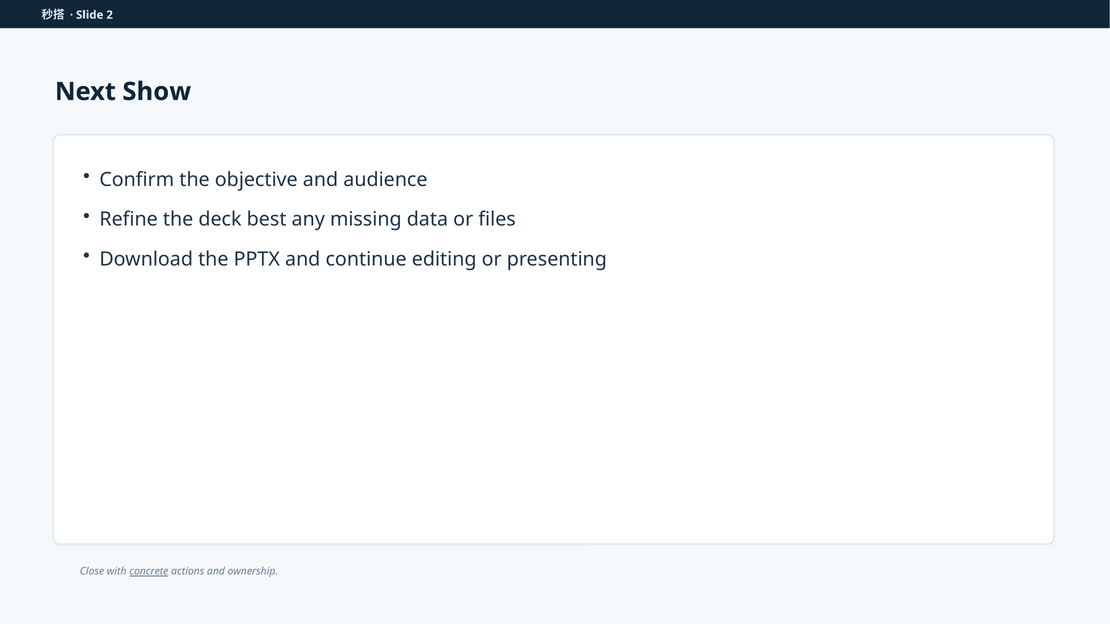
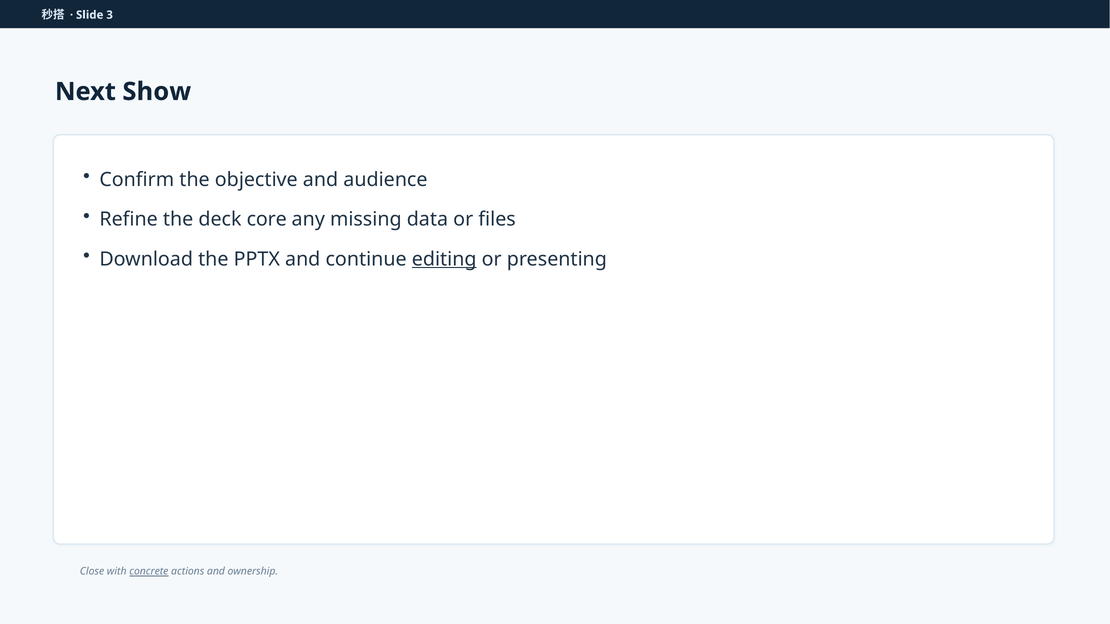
2: 2 -> 3
best: best -> core
editing underline: none -> present
